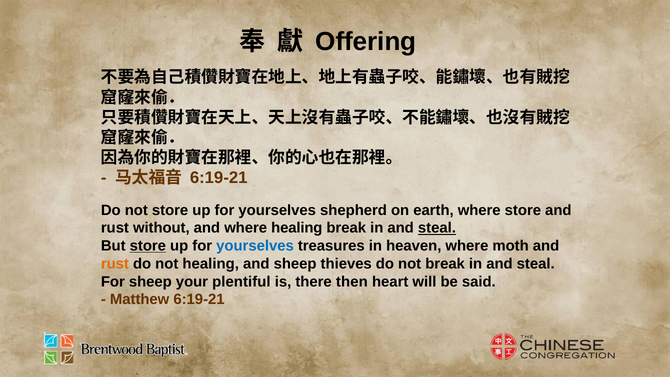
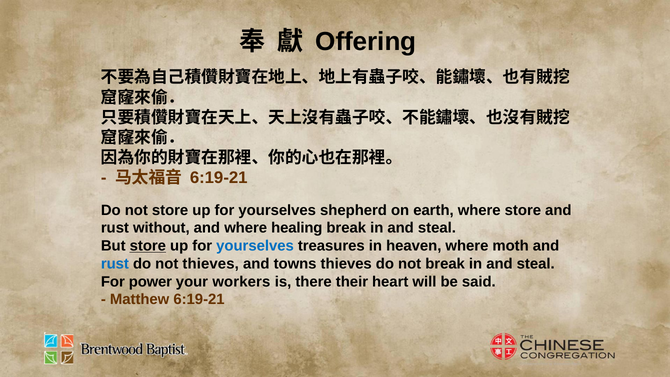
steal at (437, 228) underline: present -> none
rust at (115, 264) colour: orange -> blue
not healing: healing -> thieves
and sheep: sheep -> towns
For sheep: sheep -> power
plentiful: plentiful -> workers
then: then -> their
